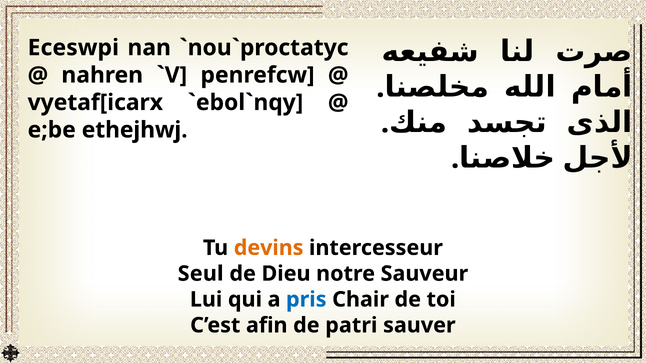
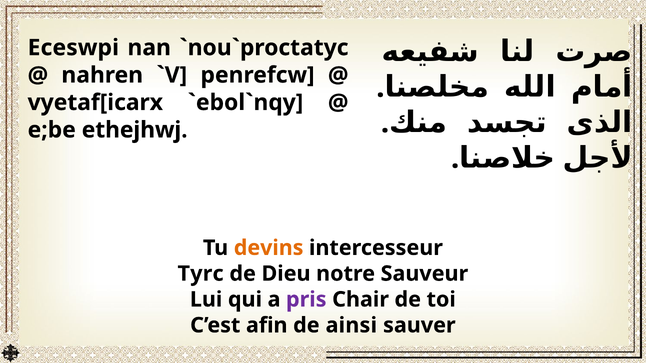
Seul: Seul -> Tyrc
pris colour: blue -> purple
patri: patri -> ainsi
